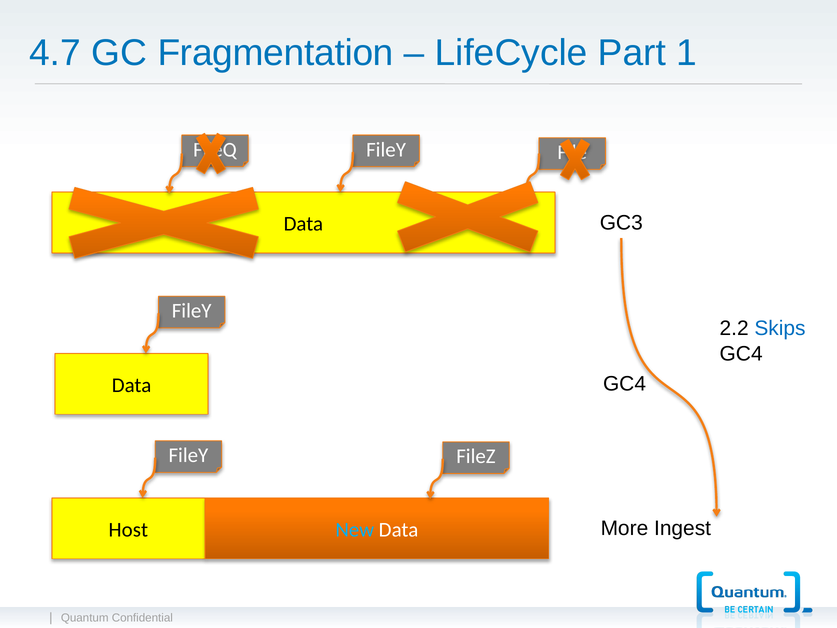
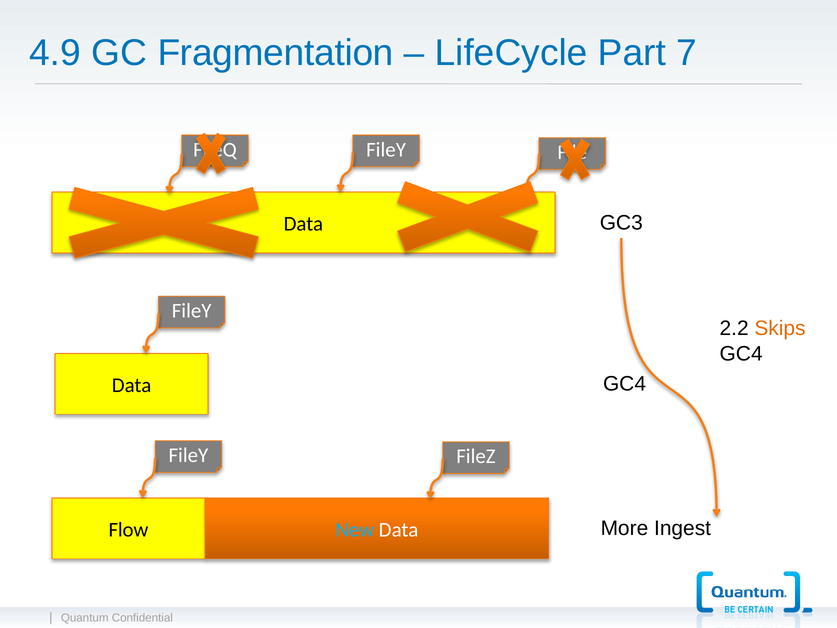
4.7: 4.7 -> 4.9
1: 1 -> 7
Skips colour: blue -> orange
Host: Host -> Flow
